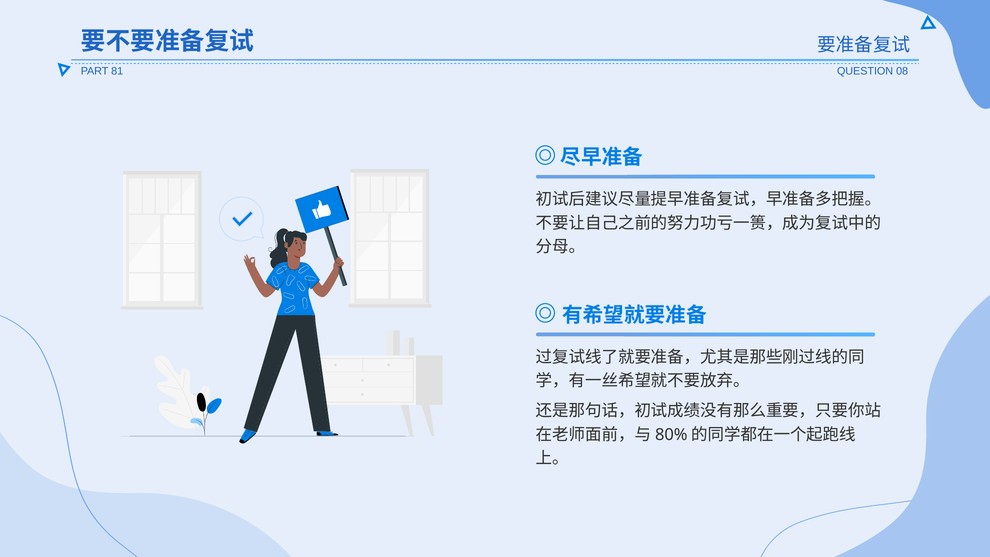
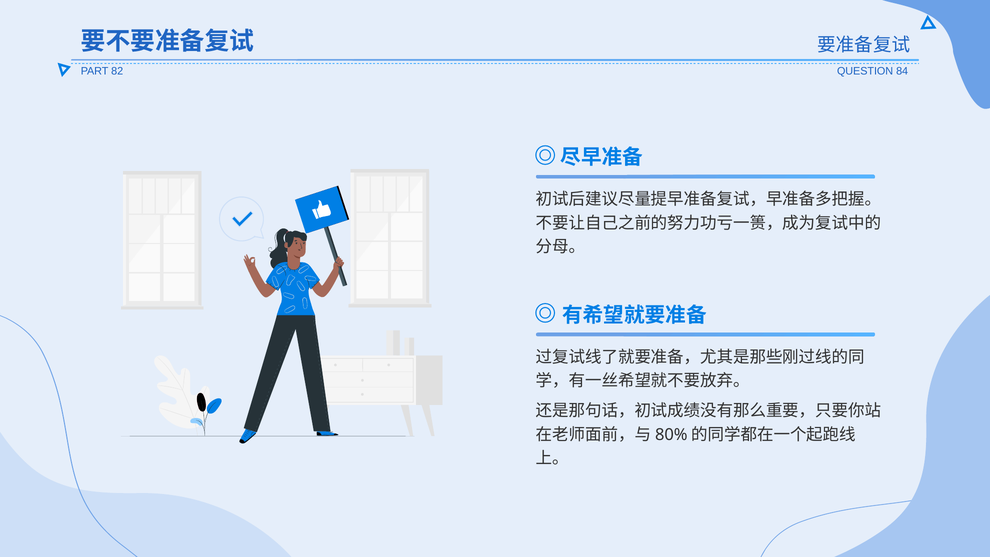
81: 81 -> 82
08: 08 -> 84
